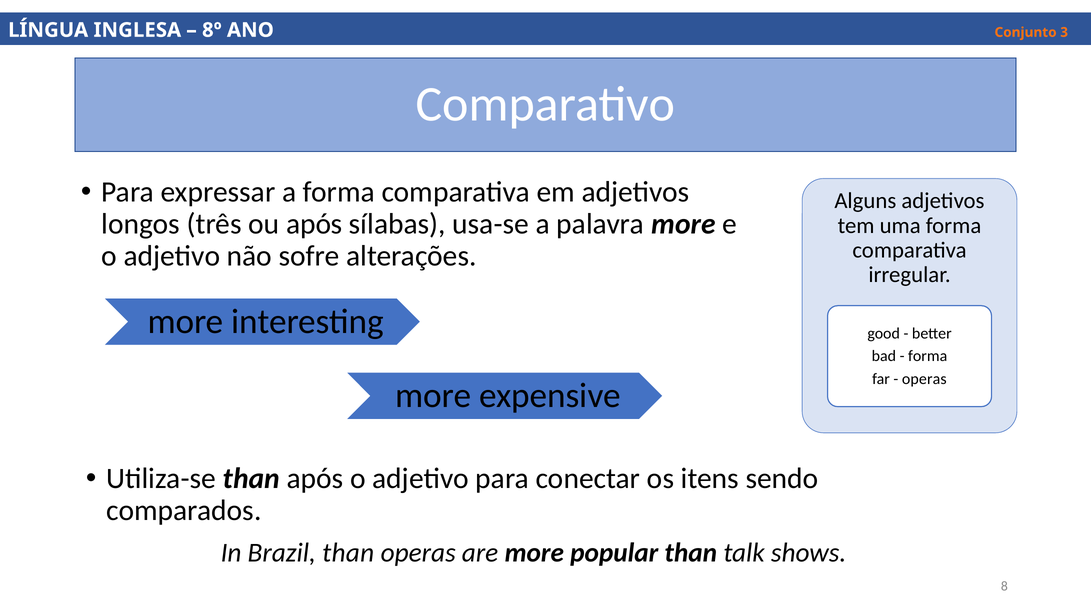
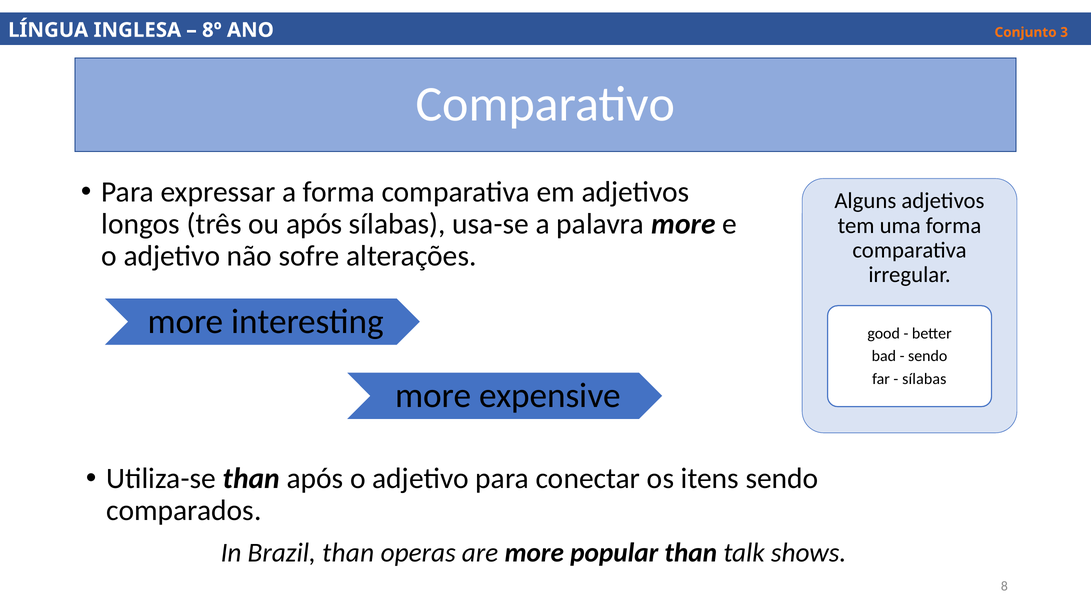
forma at (928, 356): forma -> sendo
operas at (924, 379): operas -> sílabas
